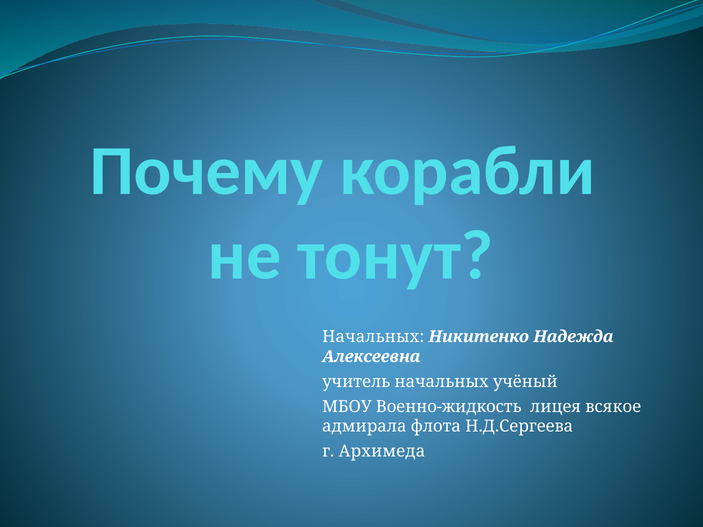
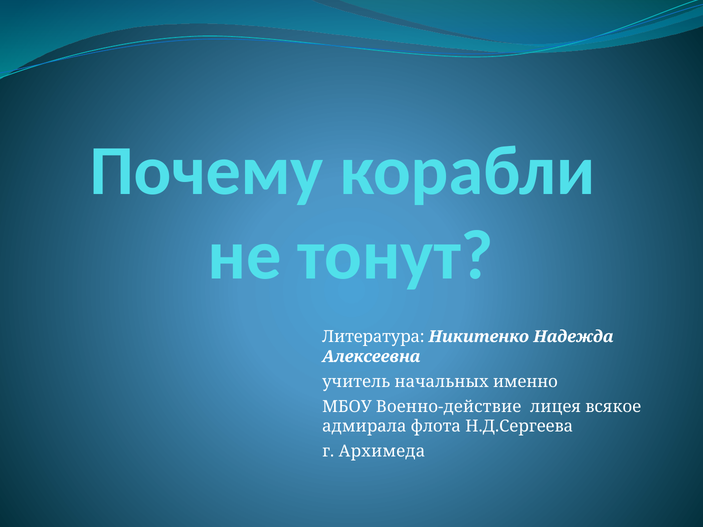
Начальных at (373, 337): Начальных -> Литература
учёный: учёный -> именно
Военно-жидкость: Военно-жидкость -> Военно-действие
